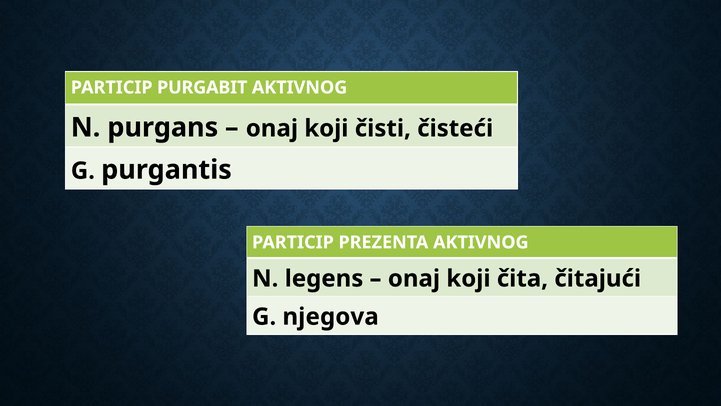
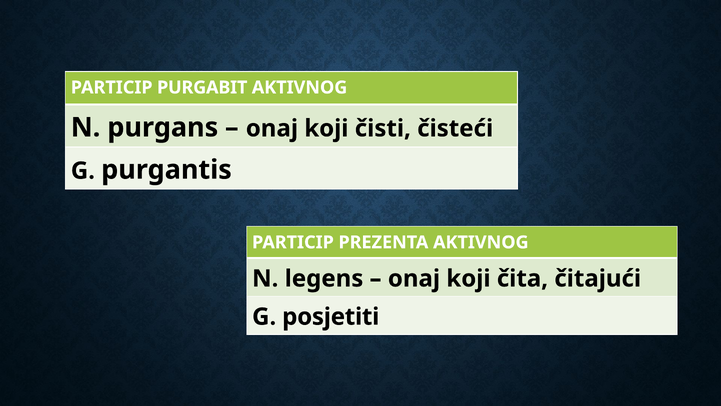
njegova: njegova -> posjetiti
